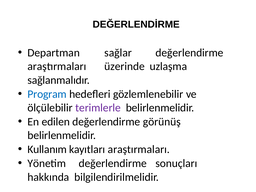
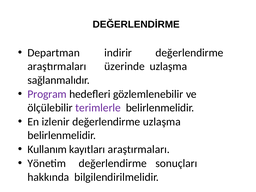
sağlar: sağlar -> indirir
Program colour: blue -> purple
En edilen: edilen -> izlenir
değerlendirme görünüş: görünüş -> uzlaşma
